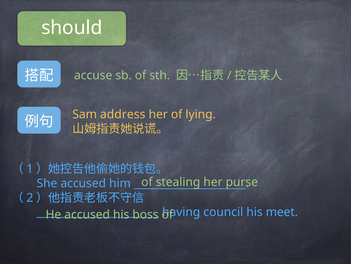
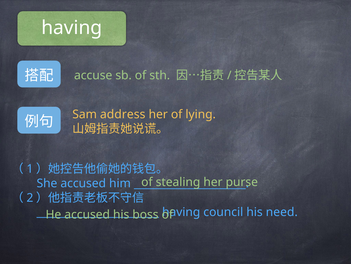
should at (72, 28): should -> having
meet: meet -> need
